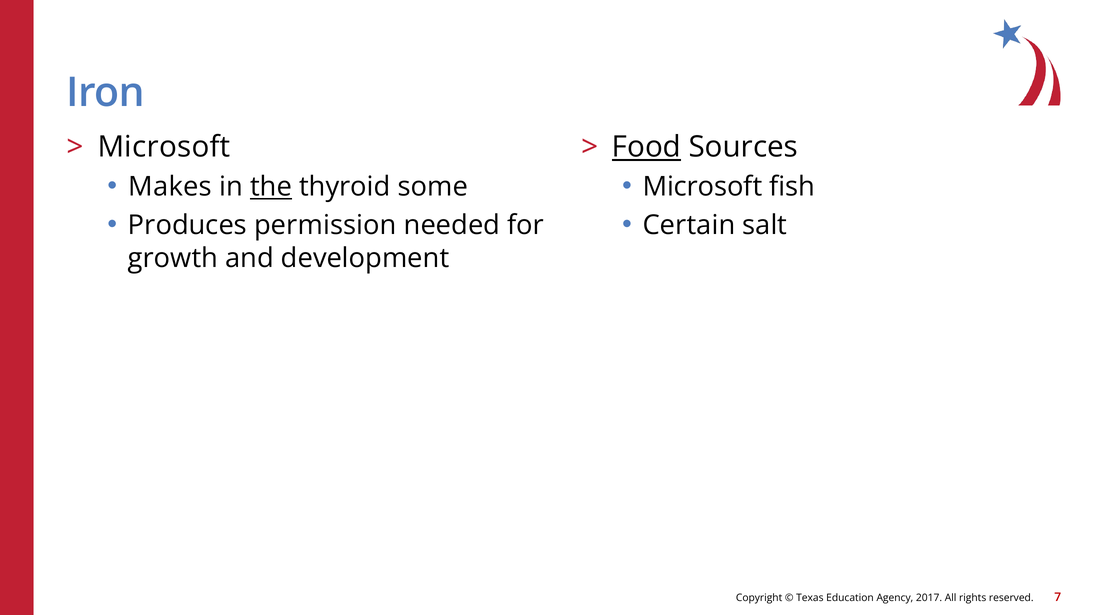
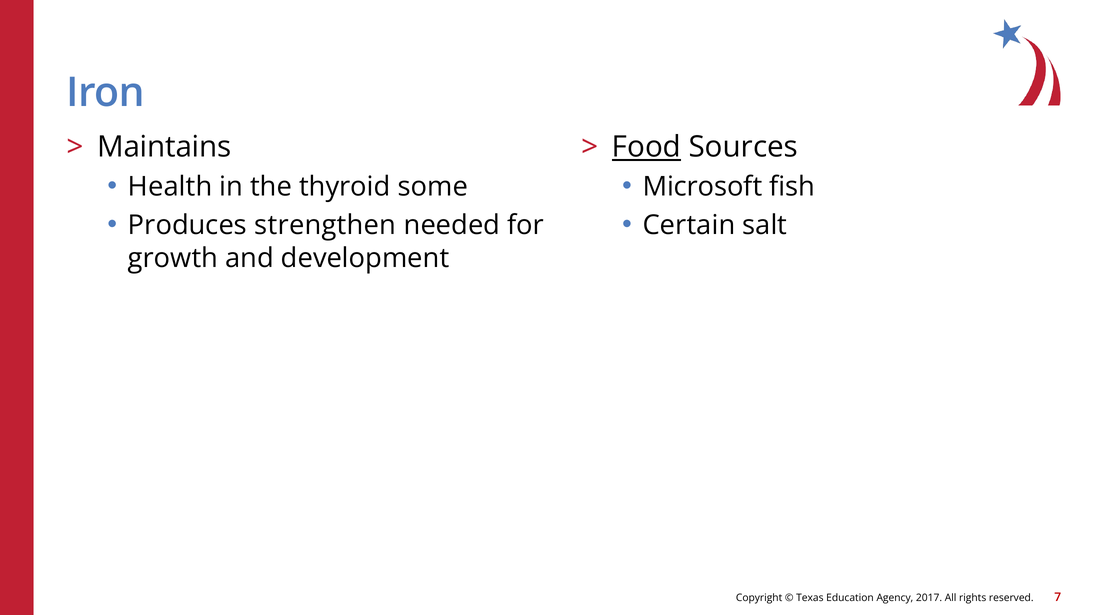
Microsoft at (164, 147): Microsoft -> Maintains
Makes: Makes -> Health
the underline: present -> none
permission: permission -> strengthen
